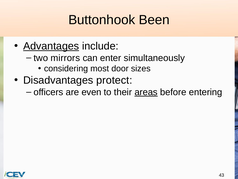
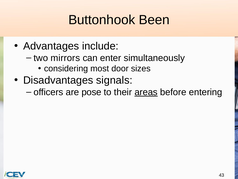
Advantages underline: present -> none
protect: protect -> signals
even: even -> pose
